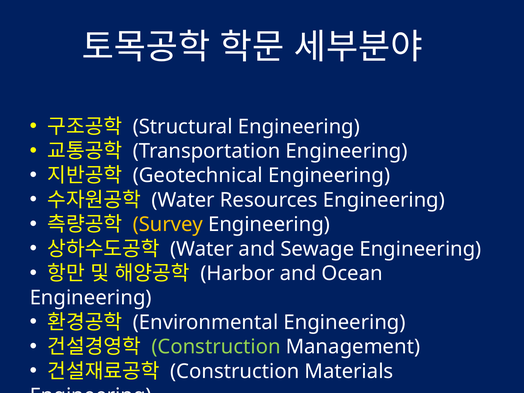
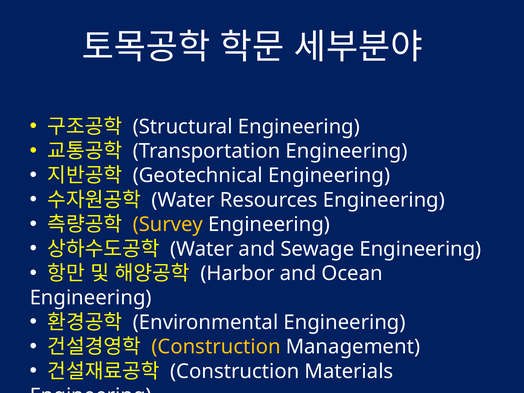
Construction at (216, 347) colour: light green -> yellow
